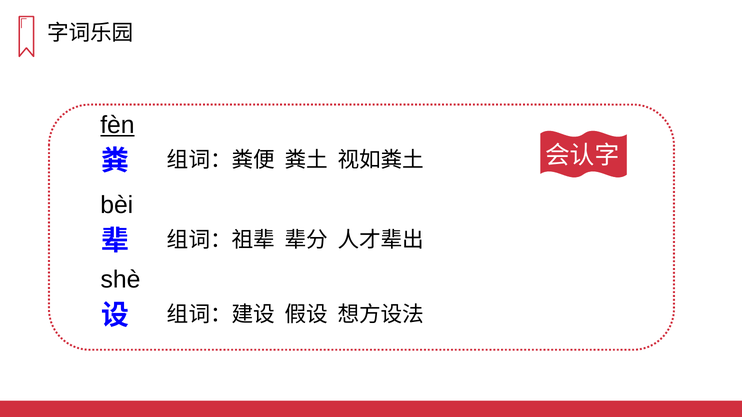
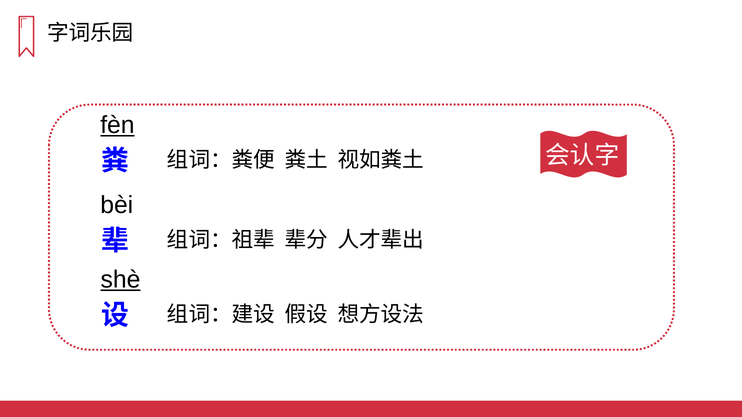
shè underline: none -> present
